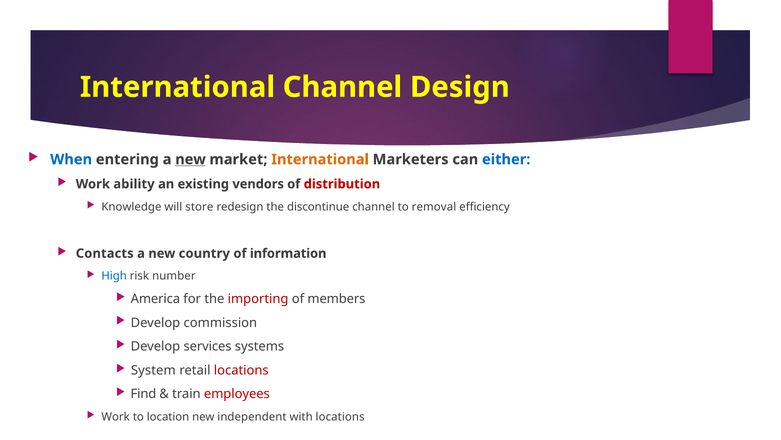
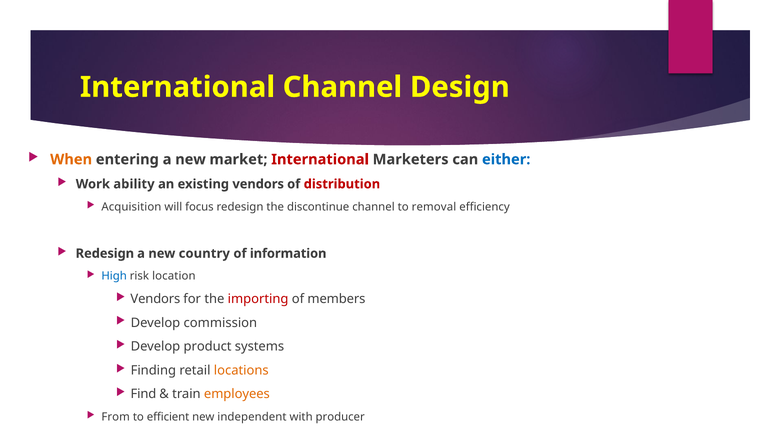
When colour: blue -> orange
new at (191, 159) underline: present -> none
International at (320, 159) colour: orange -> red
Knowledge: Knowledge -> Acquisition
store: store -> focus
Contacts at (105, 253): Contacts -> Redesign
number: number -> location
America at (155, 299): America -> Vendors
services: services -> product
System: System -> Finding
locations at (241, 370) colour: red -> orange
employees colour: red -> orange
Work at (116, 416): Work -> From
location: location -> efficient
with locations: locations -> producer
